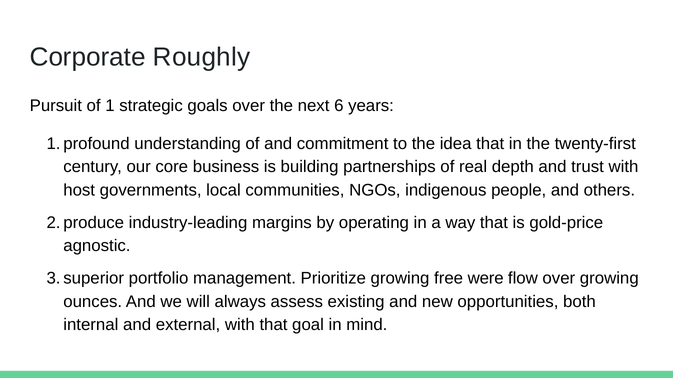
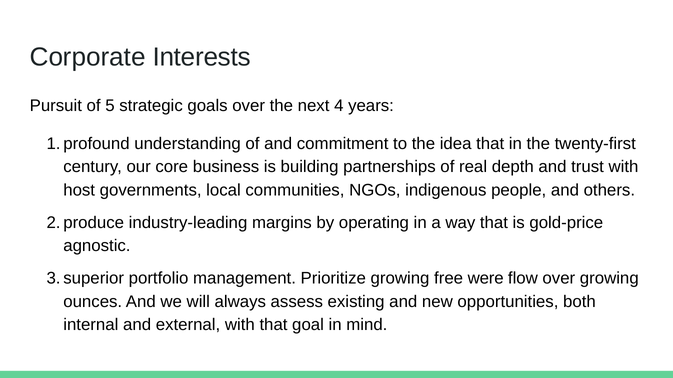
Roughly: Roughly -> Interests
1: 1 -> 5
6: 6 -> 4
